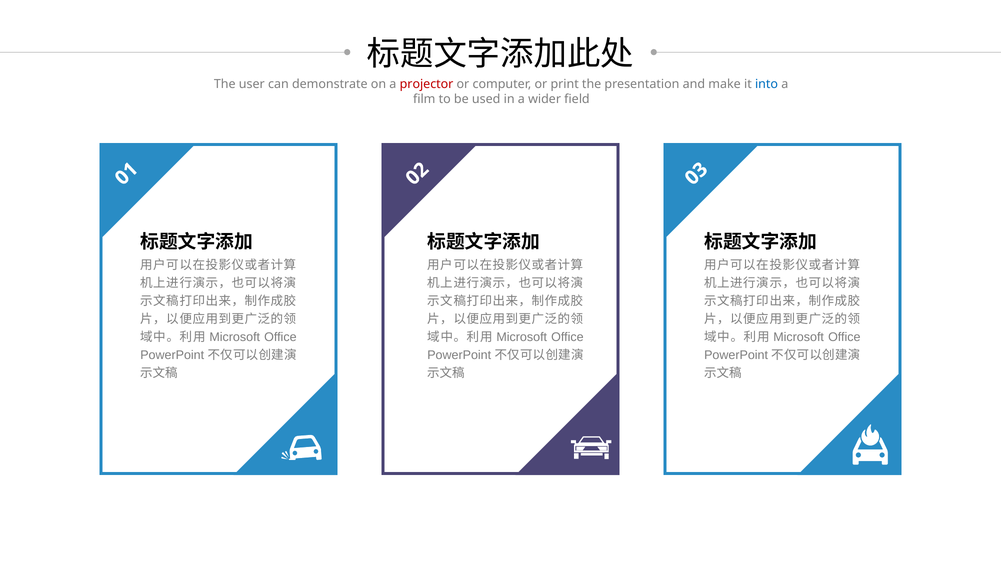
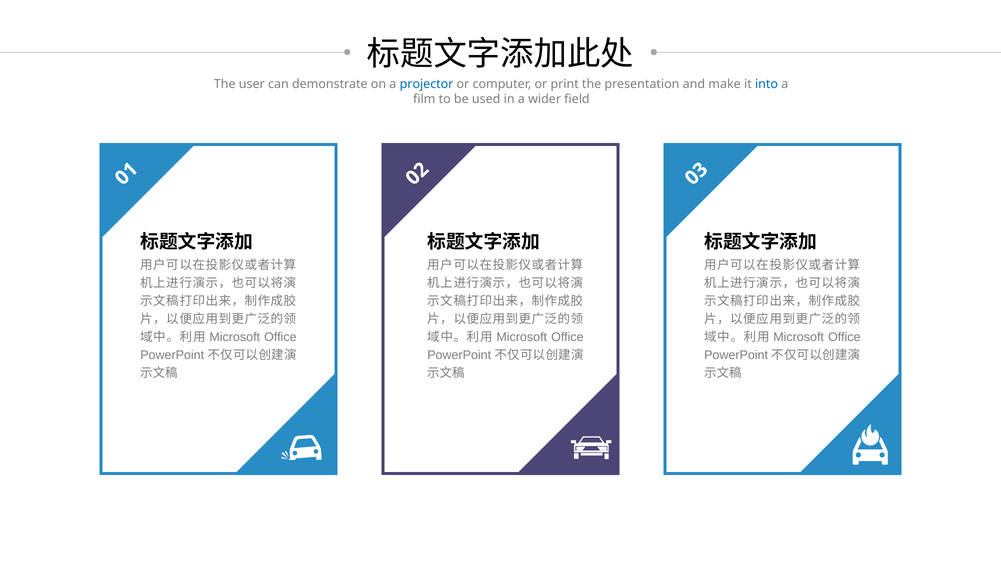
projector colour: red -> blue
